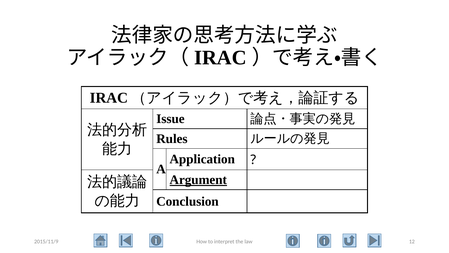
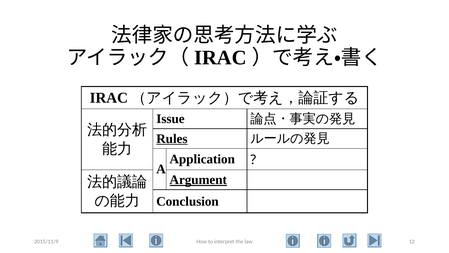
Rules underline: none -> present
